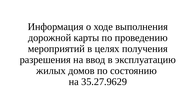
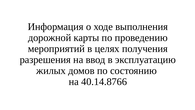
35.27.9629: 35.27.9629 -> 40.14.8766
